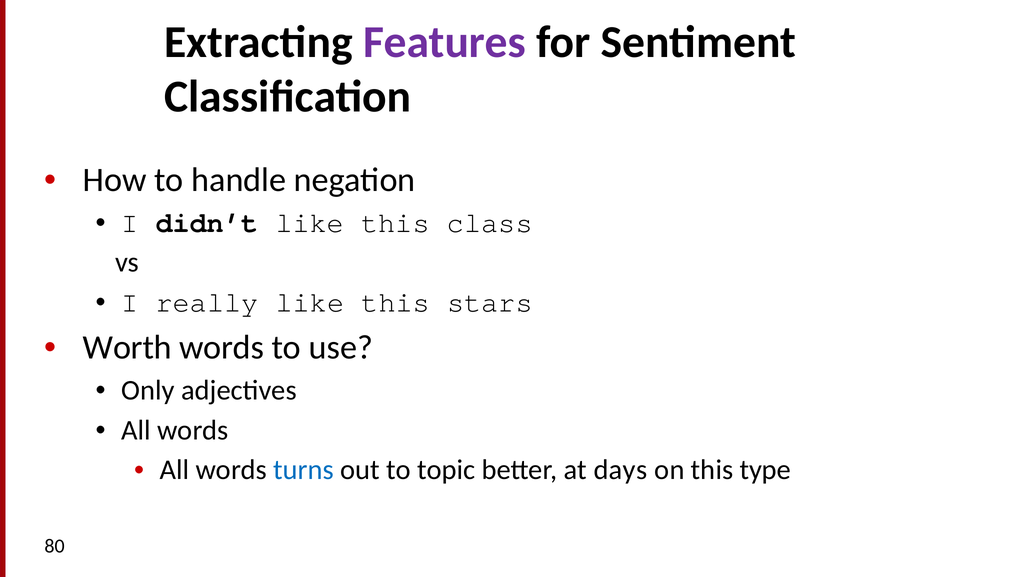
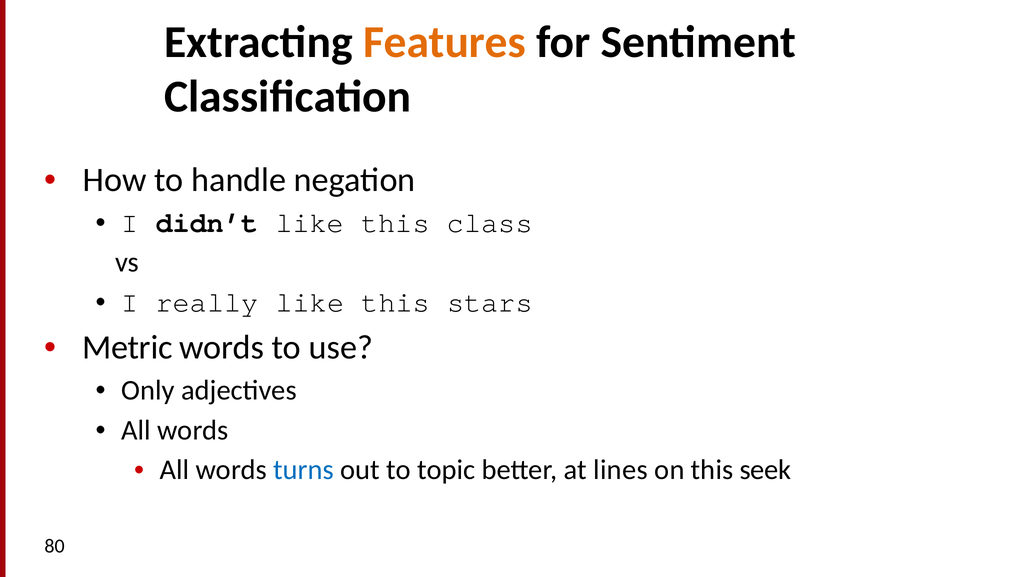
Features colour: purple -> orange
Worth: Worth -> Metric
days: days -> lines
type: type -> seek
